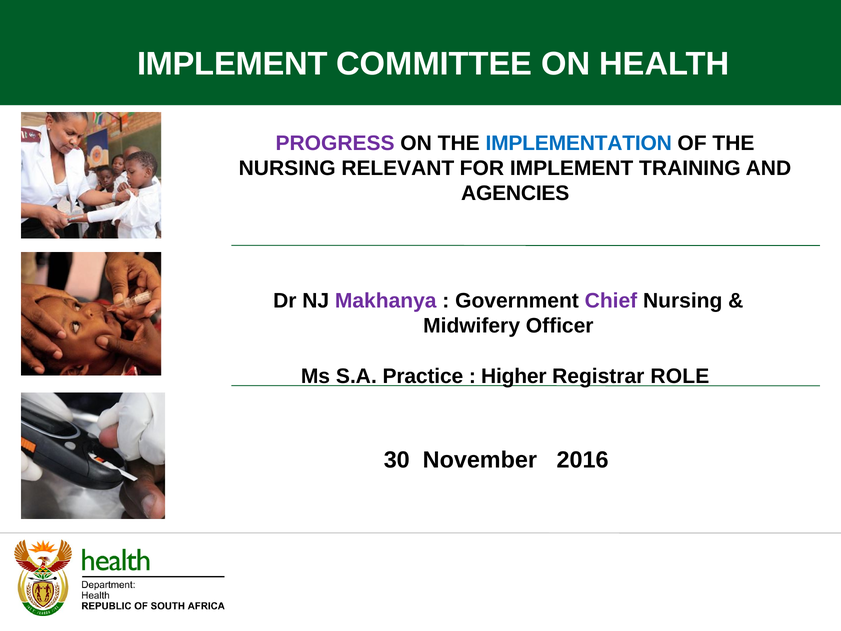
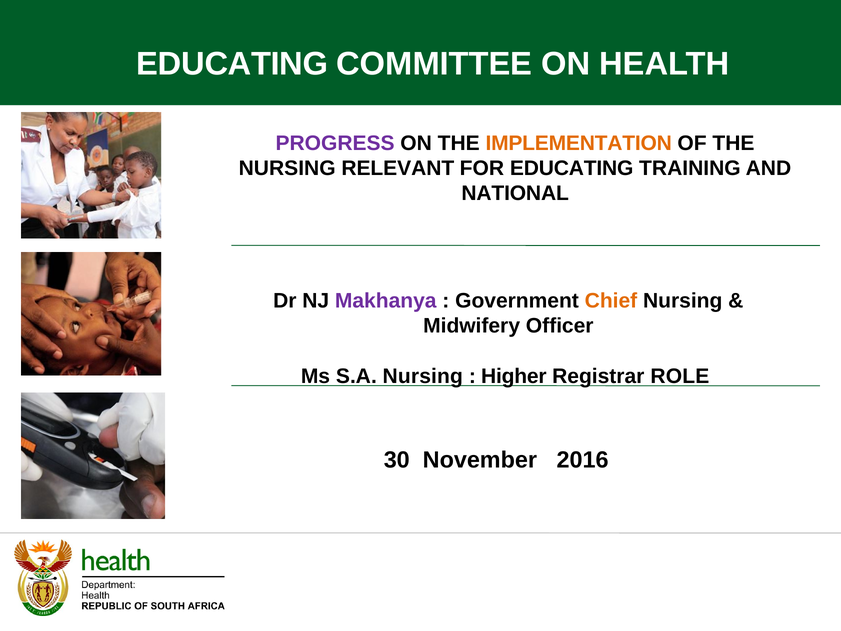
IMPLEMENT at (232, 64): IMPLEMENT -> EDUCATING
IMPLEMENTATION colour: blue -> orange
FOR IMPLEMENT: IMPLEMENT -> EDUCATING
AGENCIES: AGENCIES -> NATIONAL
Chief colour: purple -> orange
S.A Practice: Practice -> Nursing
